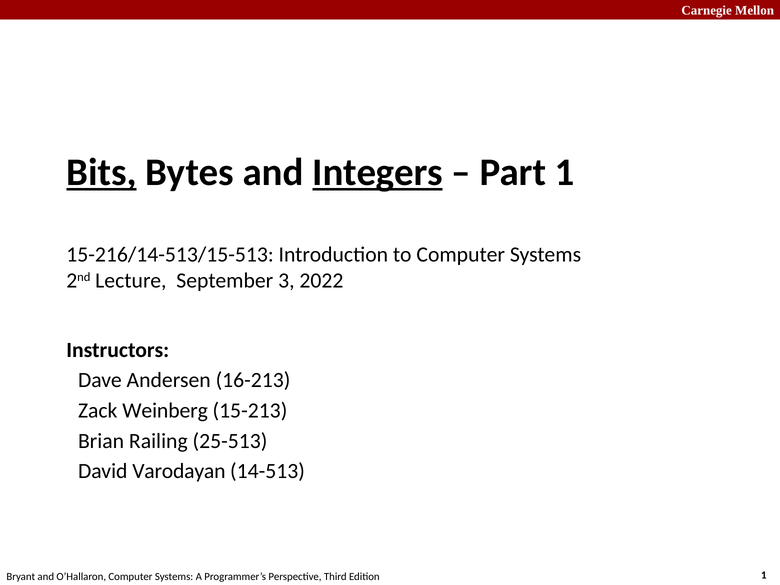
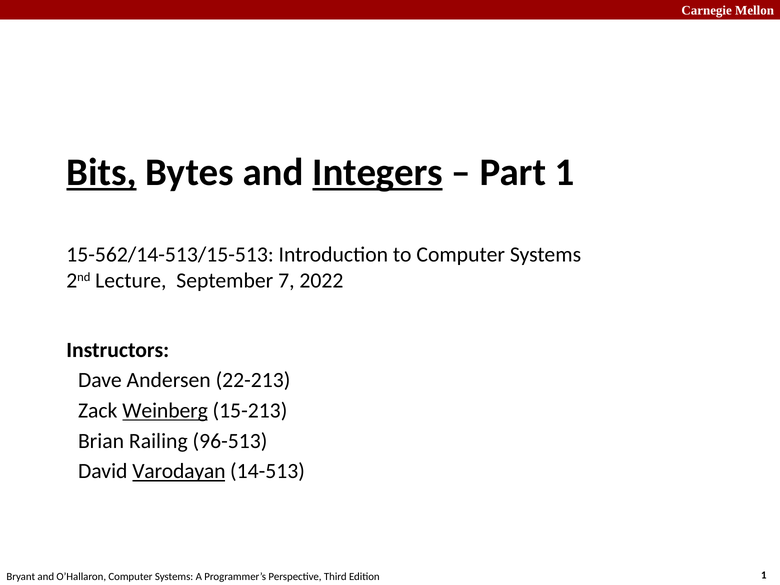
15-216/14-513/15-513: 15-216/14-513/15-513 -> 15-562/14-513/15-513
3: 3 -> 7
16-213: 16-213 -> 22-213
Weinberg underline: none -> present
25-513: 25-513 -> 96-513
Varodayan underline: none -> present
